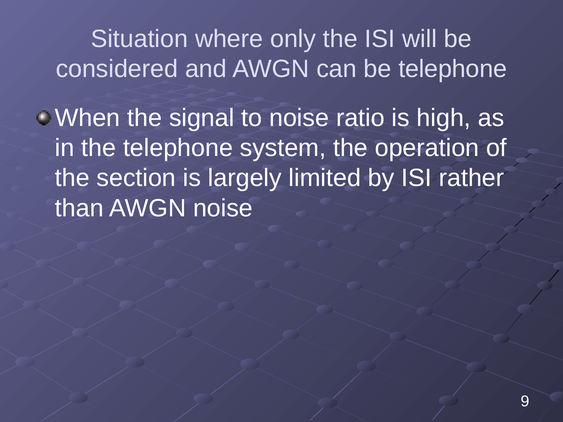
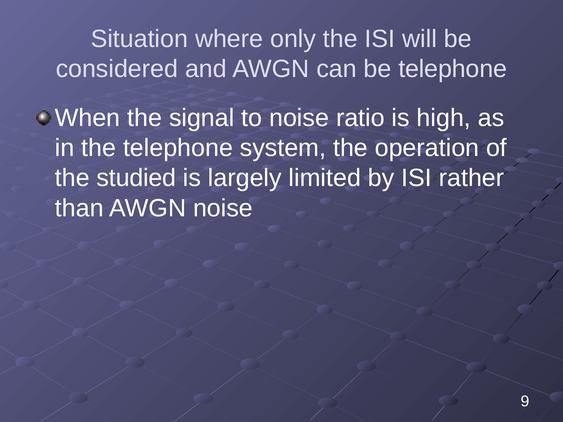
section: section -> studied
